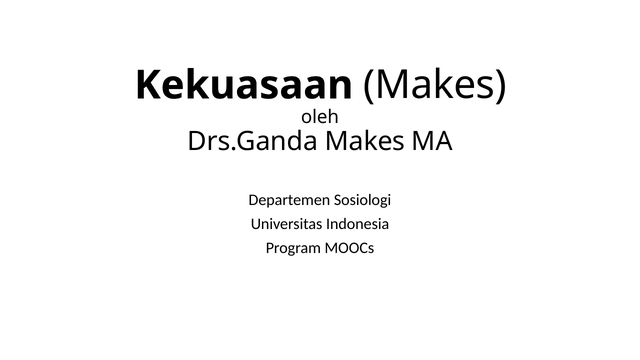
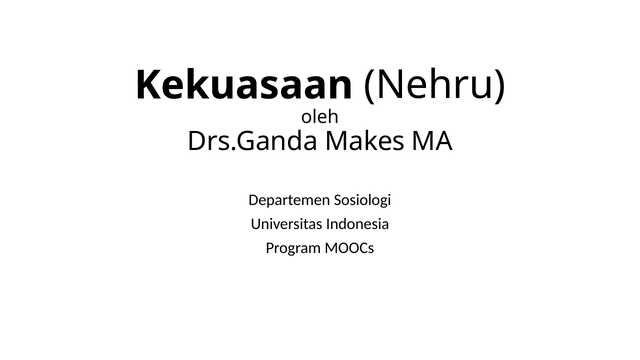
Makes at (435, 85): Makes -> Nehru
